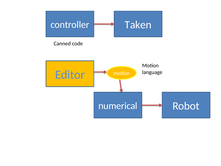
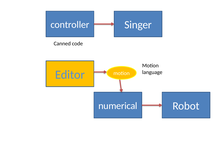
Taken: Taken -> Singer
